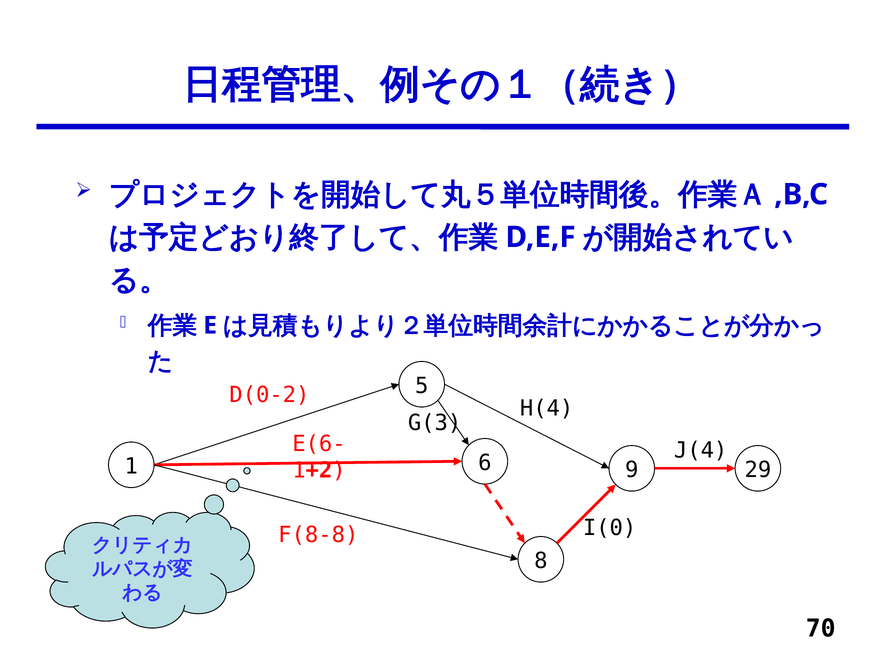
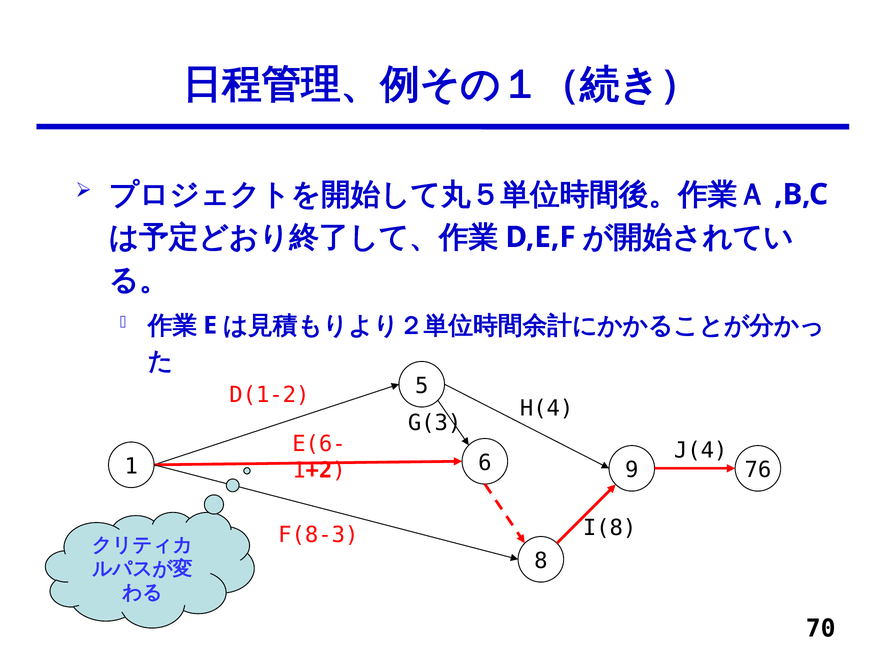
D(0-2: D(0-2 -> D(1-2
29: 29 -> 76
I(0: I(0 -> I(8
F(8-8: F(8-8 -> F(8-3
